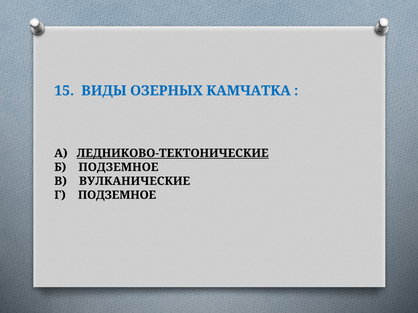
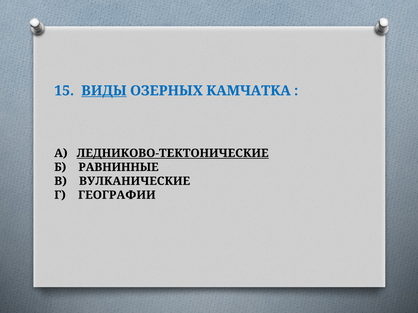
ВИДЫ underline: none -> present
Б ПОДЗЕМНОЕ: ПОДЗЕМНОЕ -> РАВНИННЫЕ
Г ПОДЗЕМНОЕ: ПОДЗЕМНОЕ -> ГЕОГРАФИИ
